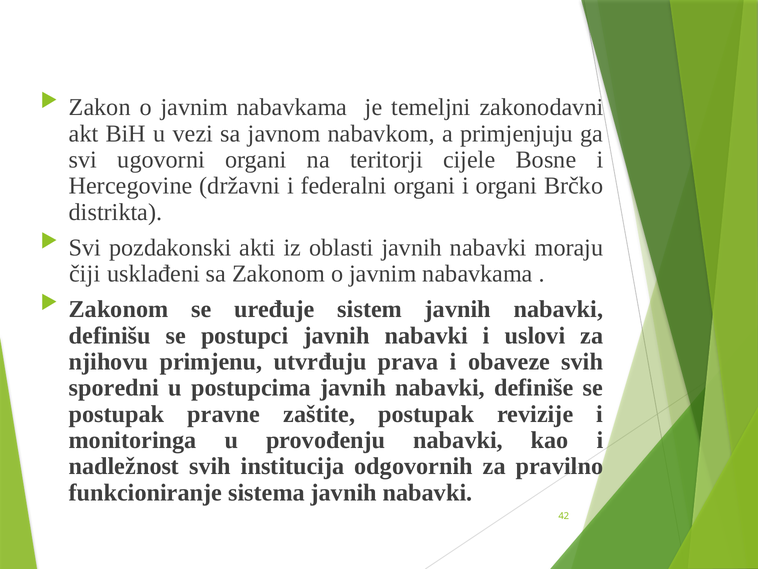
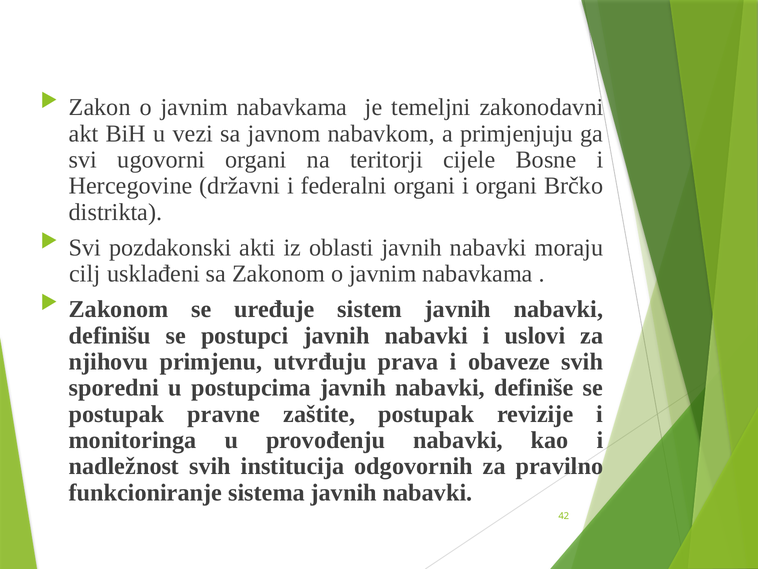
čiji: čiji -> cilj
